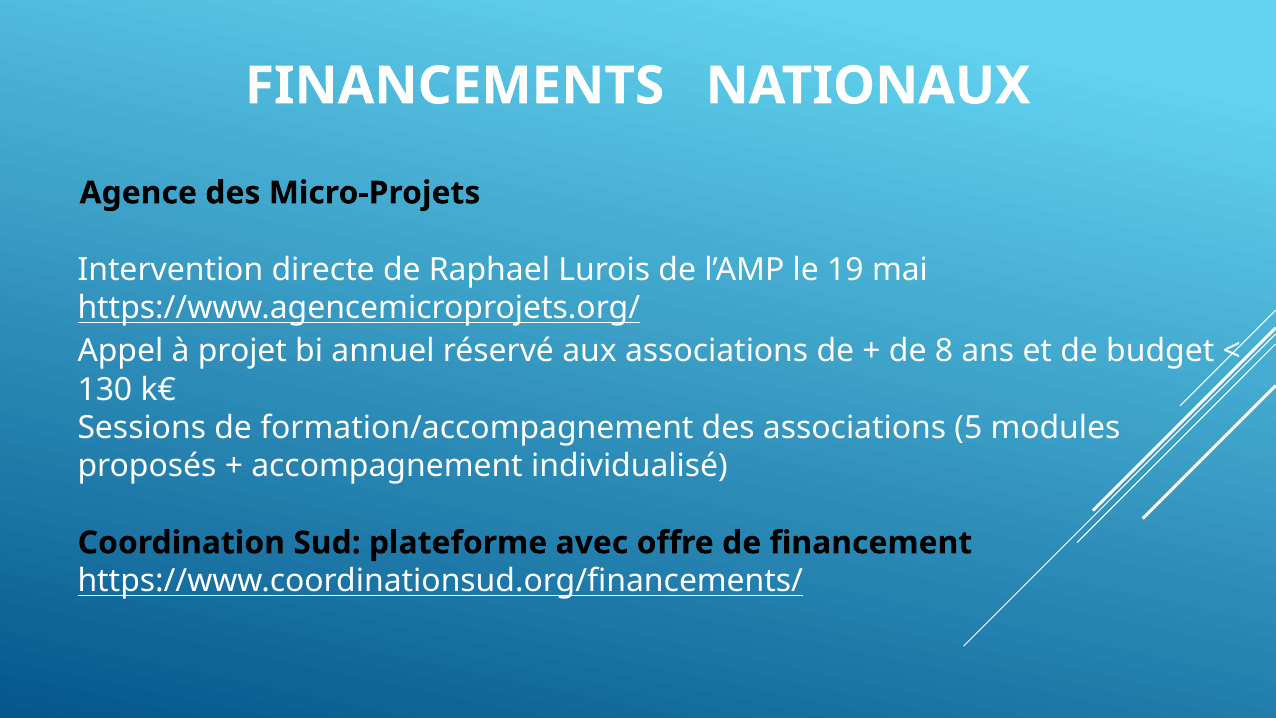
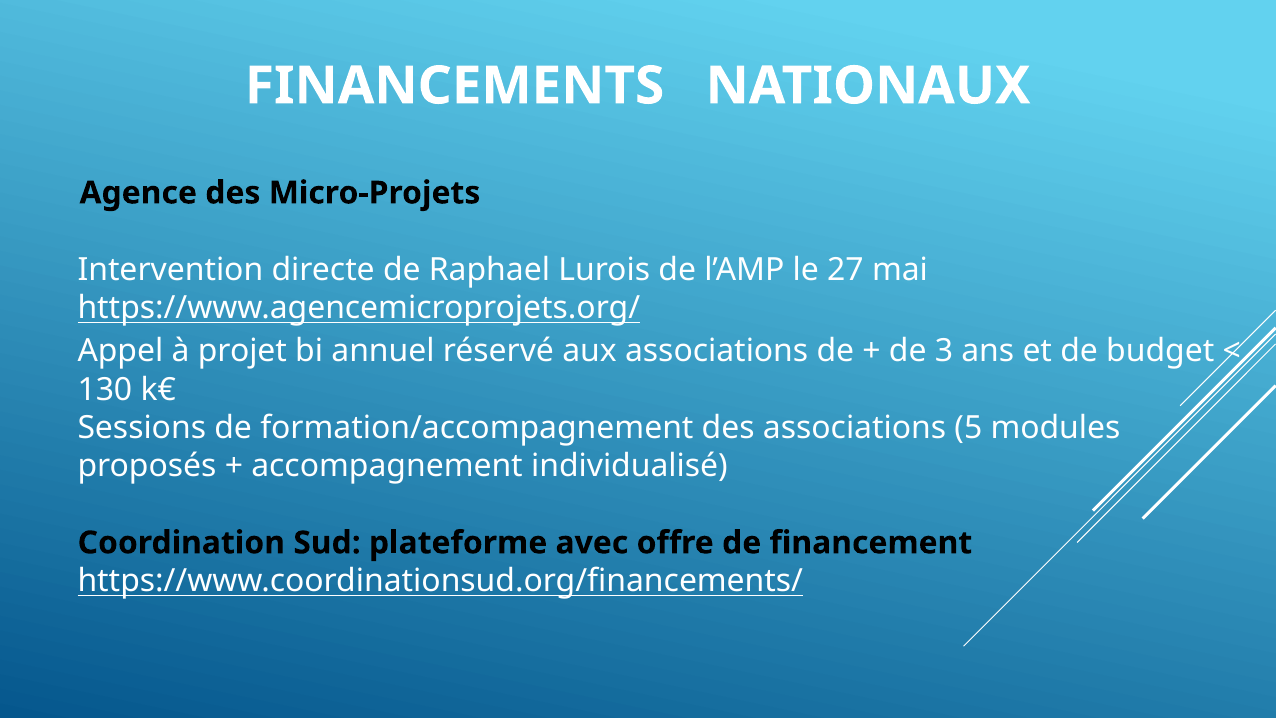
19: 19 -> 27
8: 8 -> 3
